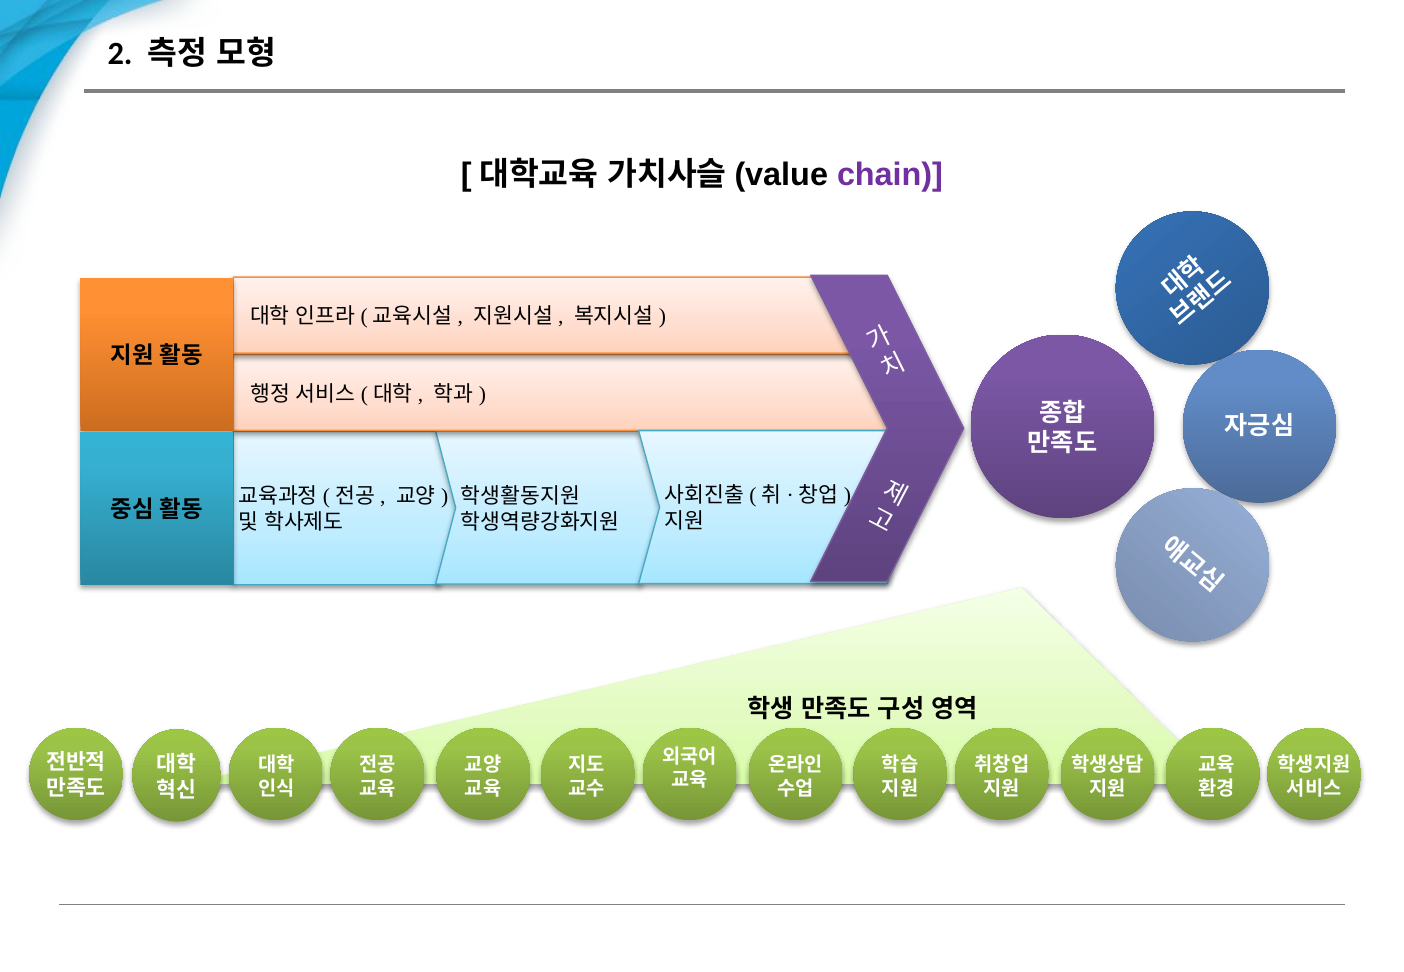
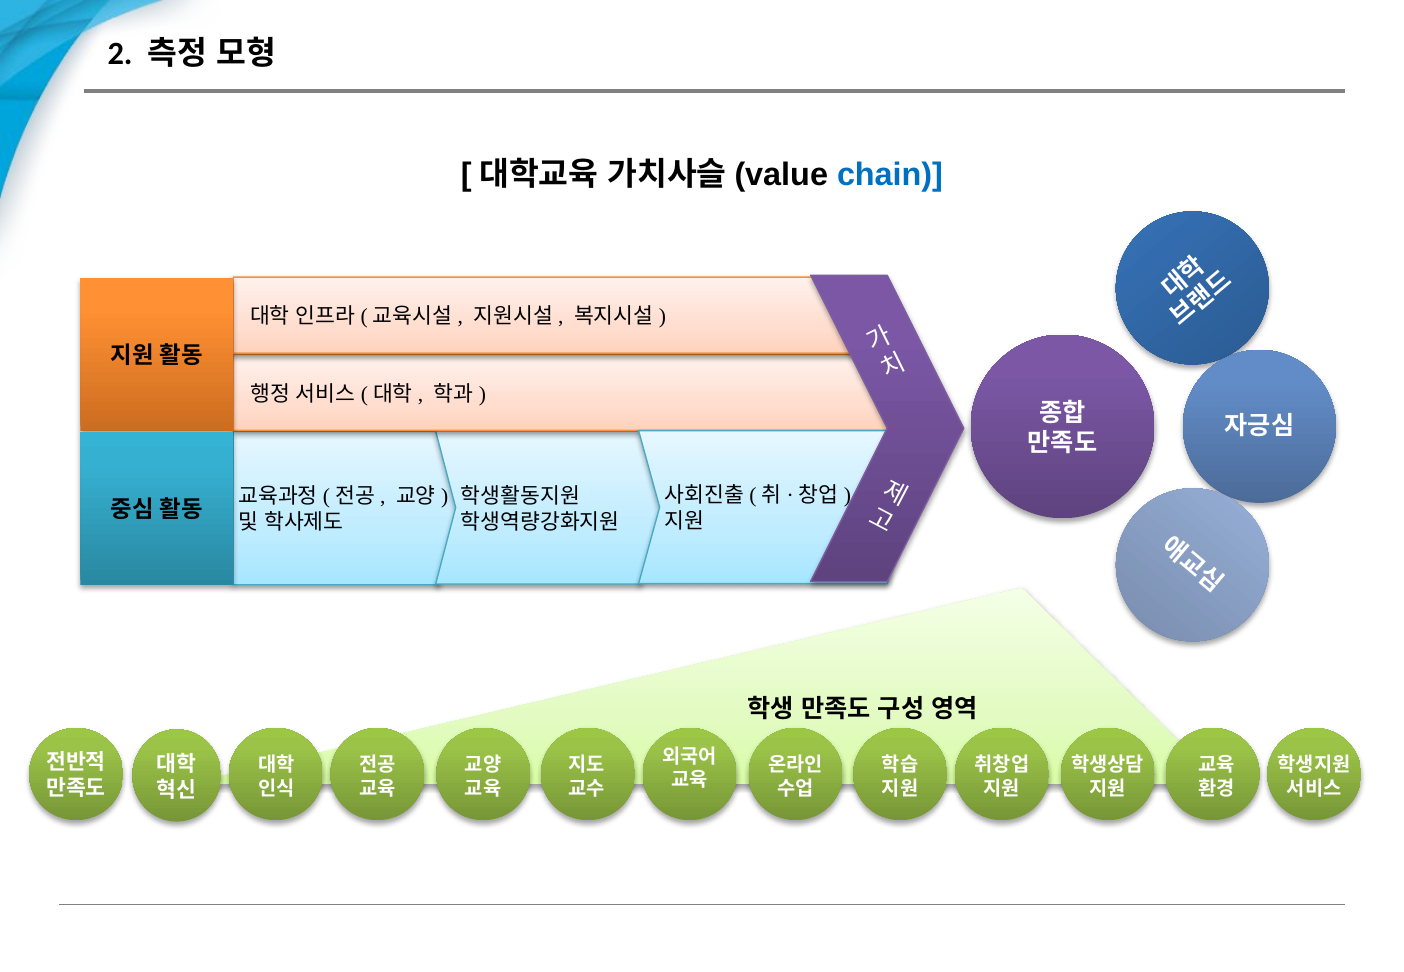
chain colour: purple -> blue
